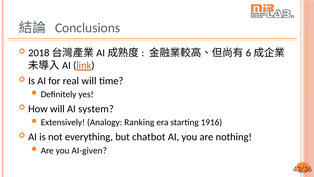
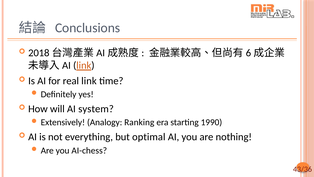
real will: will -> link
1916: 1916 -> 1990
chatbot: chatbot -> optimal
AI-given: AI-given -> AI-chess
